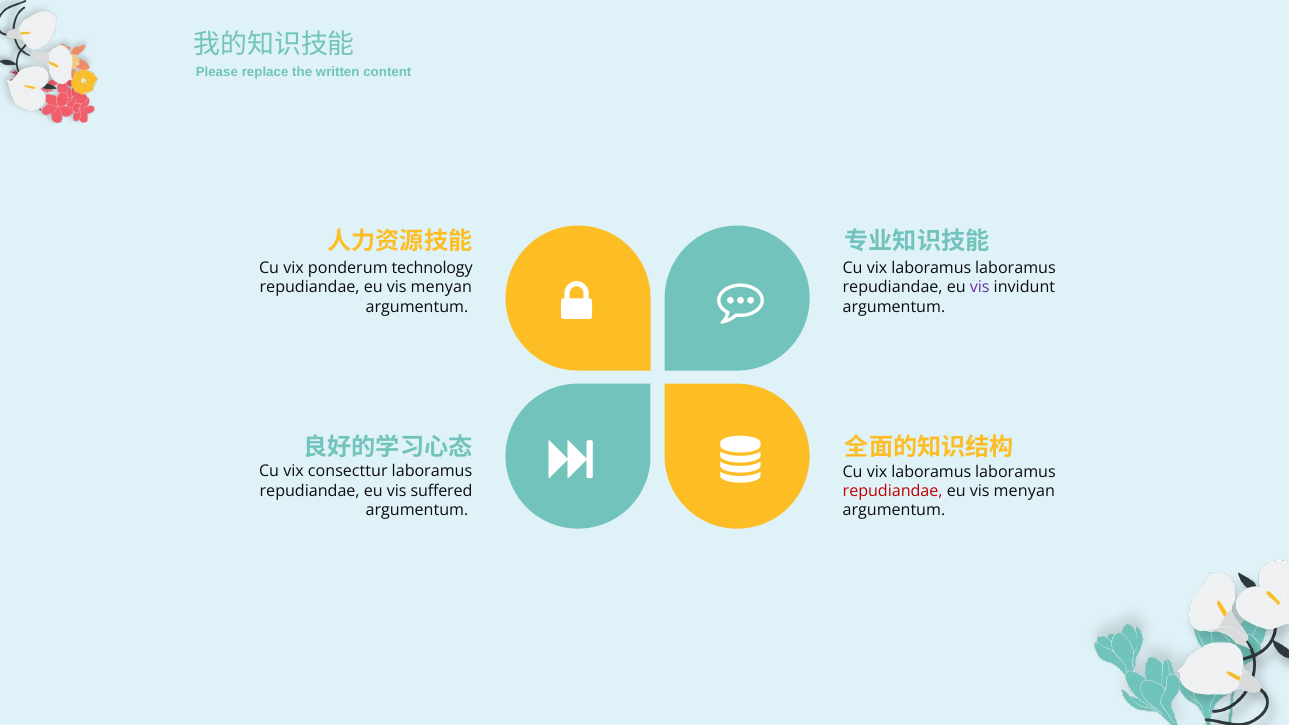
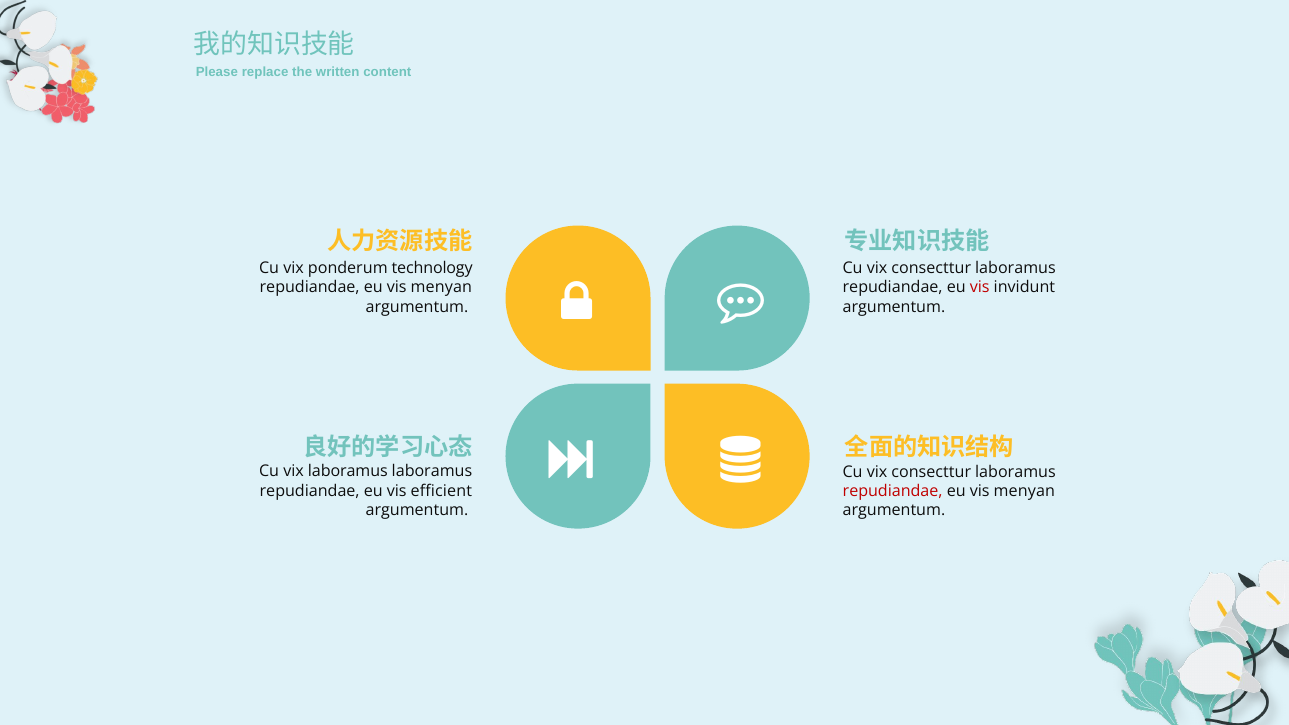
laboramus at (931, 268): laboramus -> consecttur
vis at (980, 288) colour: purple -> red
vix consecttur: consecttur -> laboramus
laboramus at (931, 472): laboramus -> consecttur
suffered: suffered -> efficient
